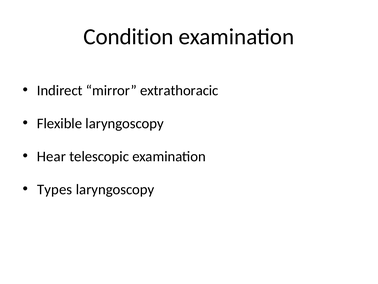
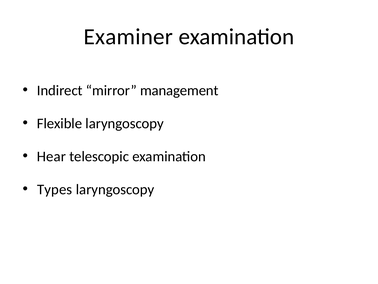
Condition: Condition -> Examiner
extrathoracic: extrathoracic -> management
